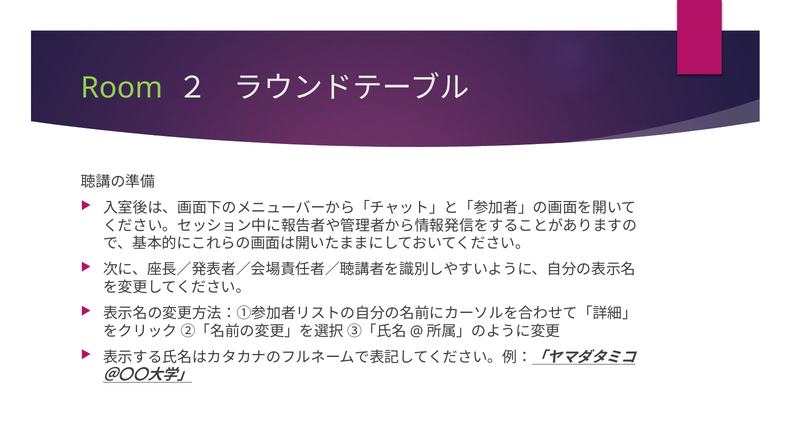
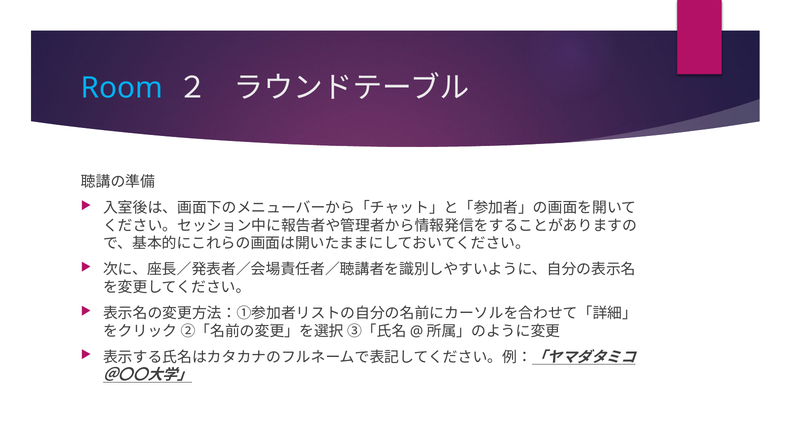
Room colour: light green -> light blue
